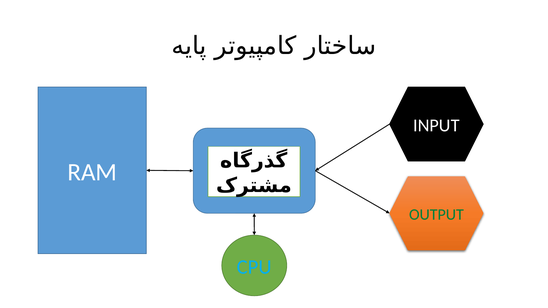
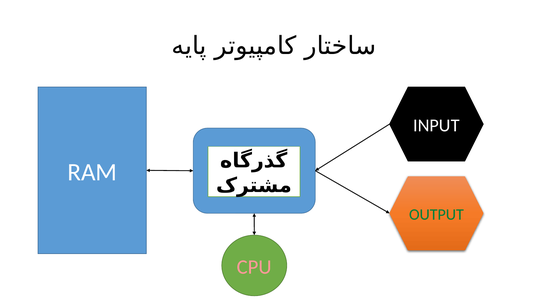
CPU colour: light blue -> pink
